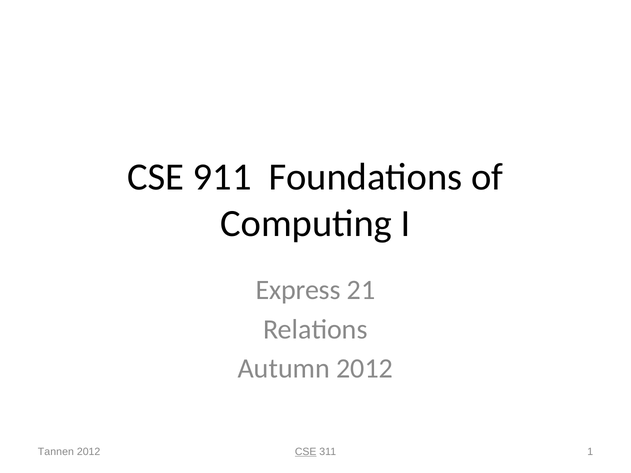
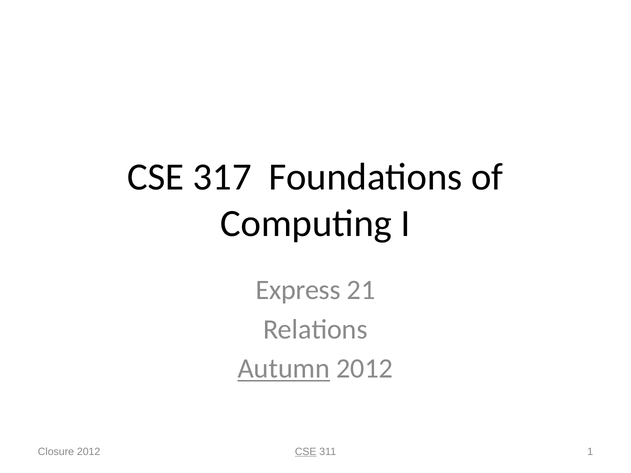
911: 911 -> 317
Autumn underline: none -> present
Tannen: Tannen -> Closure
